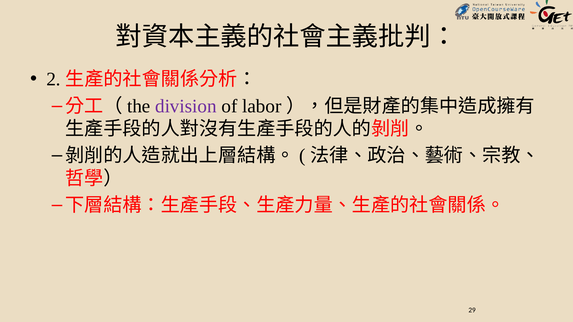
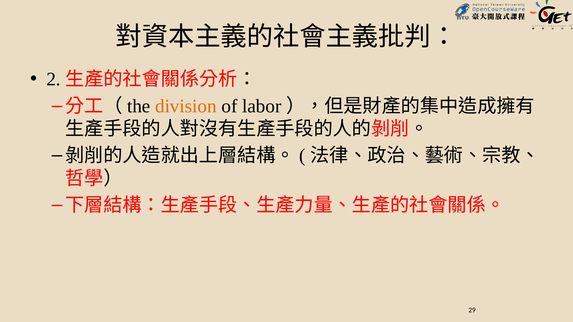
division colour: purple -> orange
